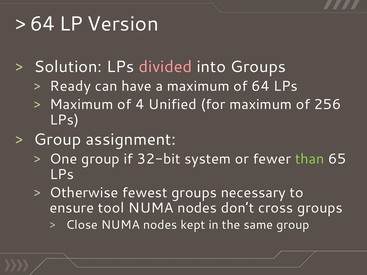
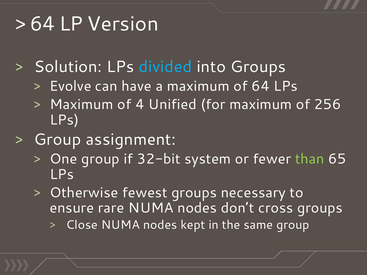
divided colour: pink -> light blue
Ready: Ready -> Evolve
tool: tool -> rare
